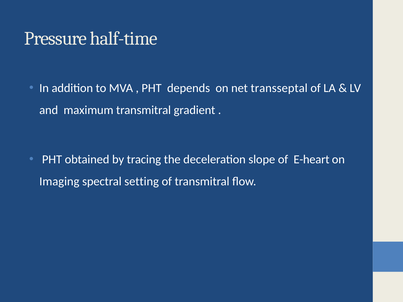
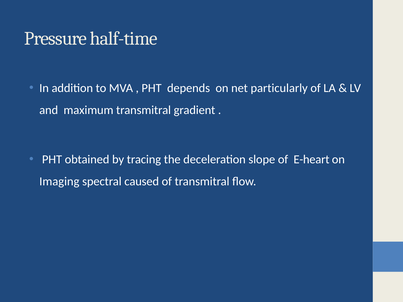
transseptal: transseptal -> particularly
setting: setting -> caused
